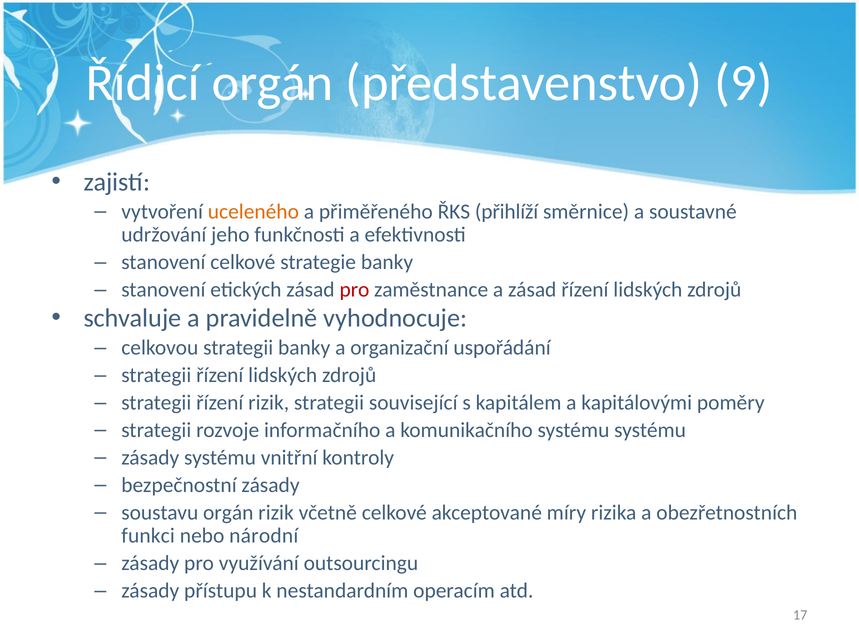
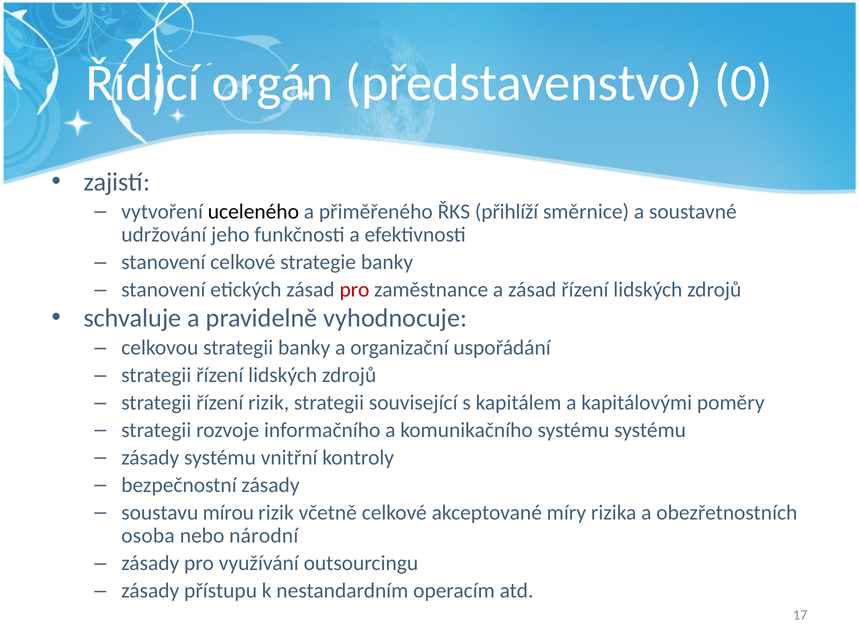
9: 9 -> 0
uceleného colour: orange -> black
soustavu orgán: orgán -> mírou
funkci: funkci -> osoba
